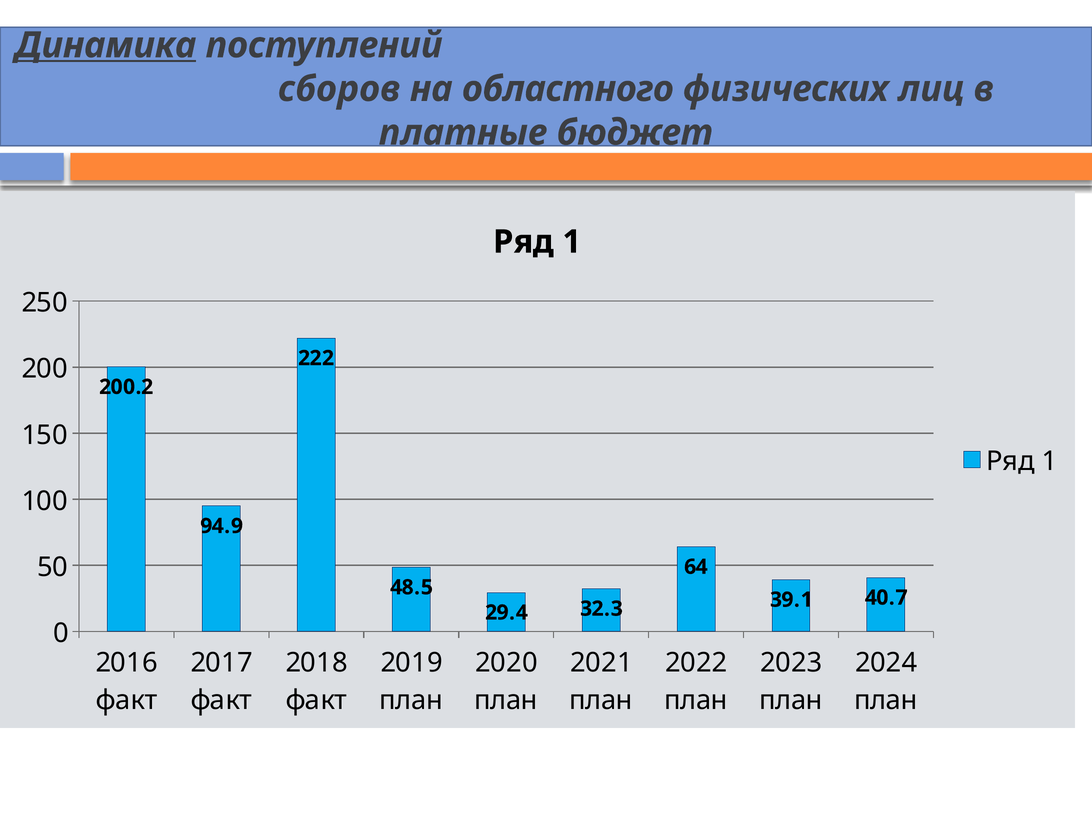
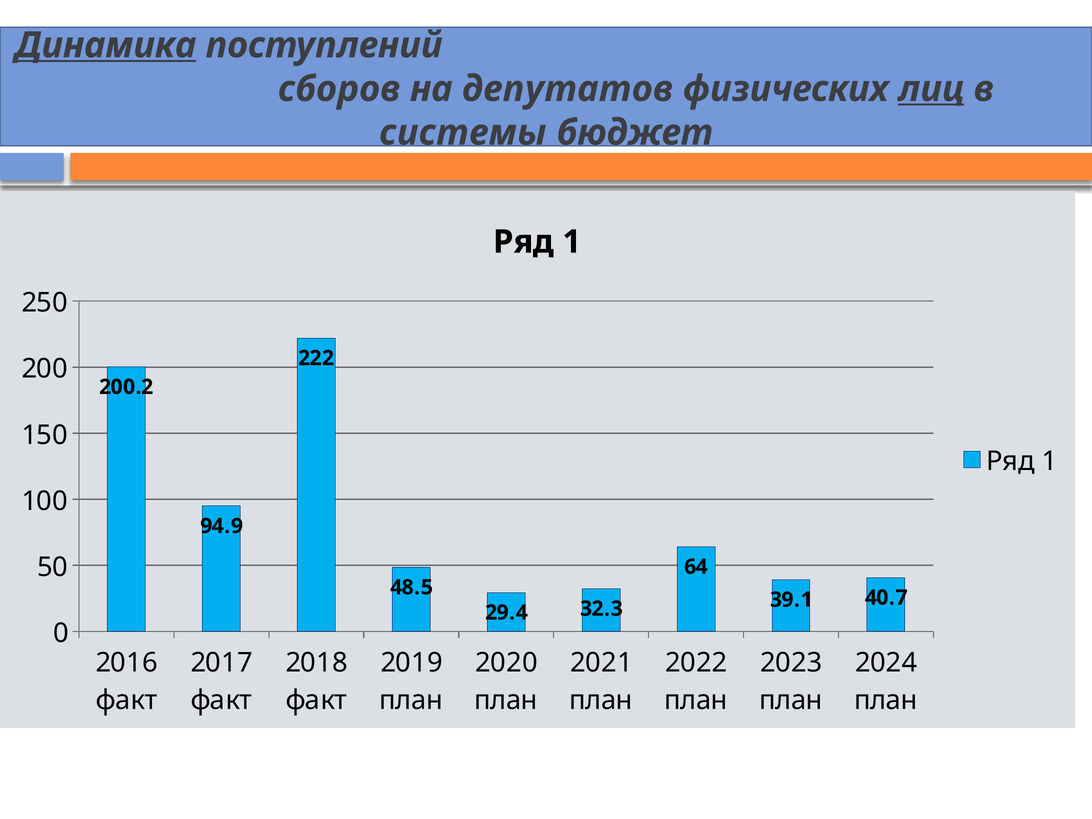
областного: областного -> депутатов
лиц underline: none -> present
платные: платные -> системы
